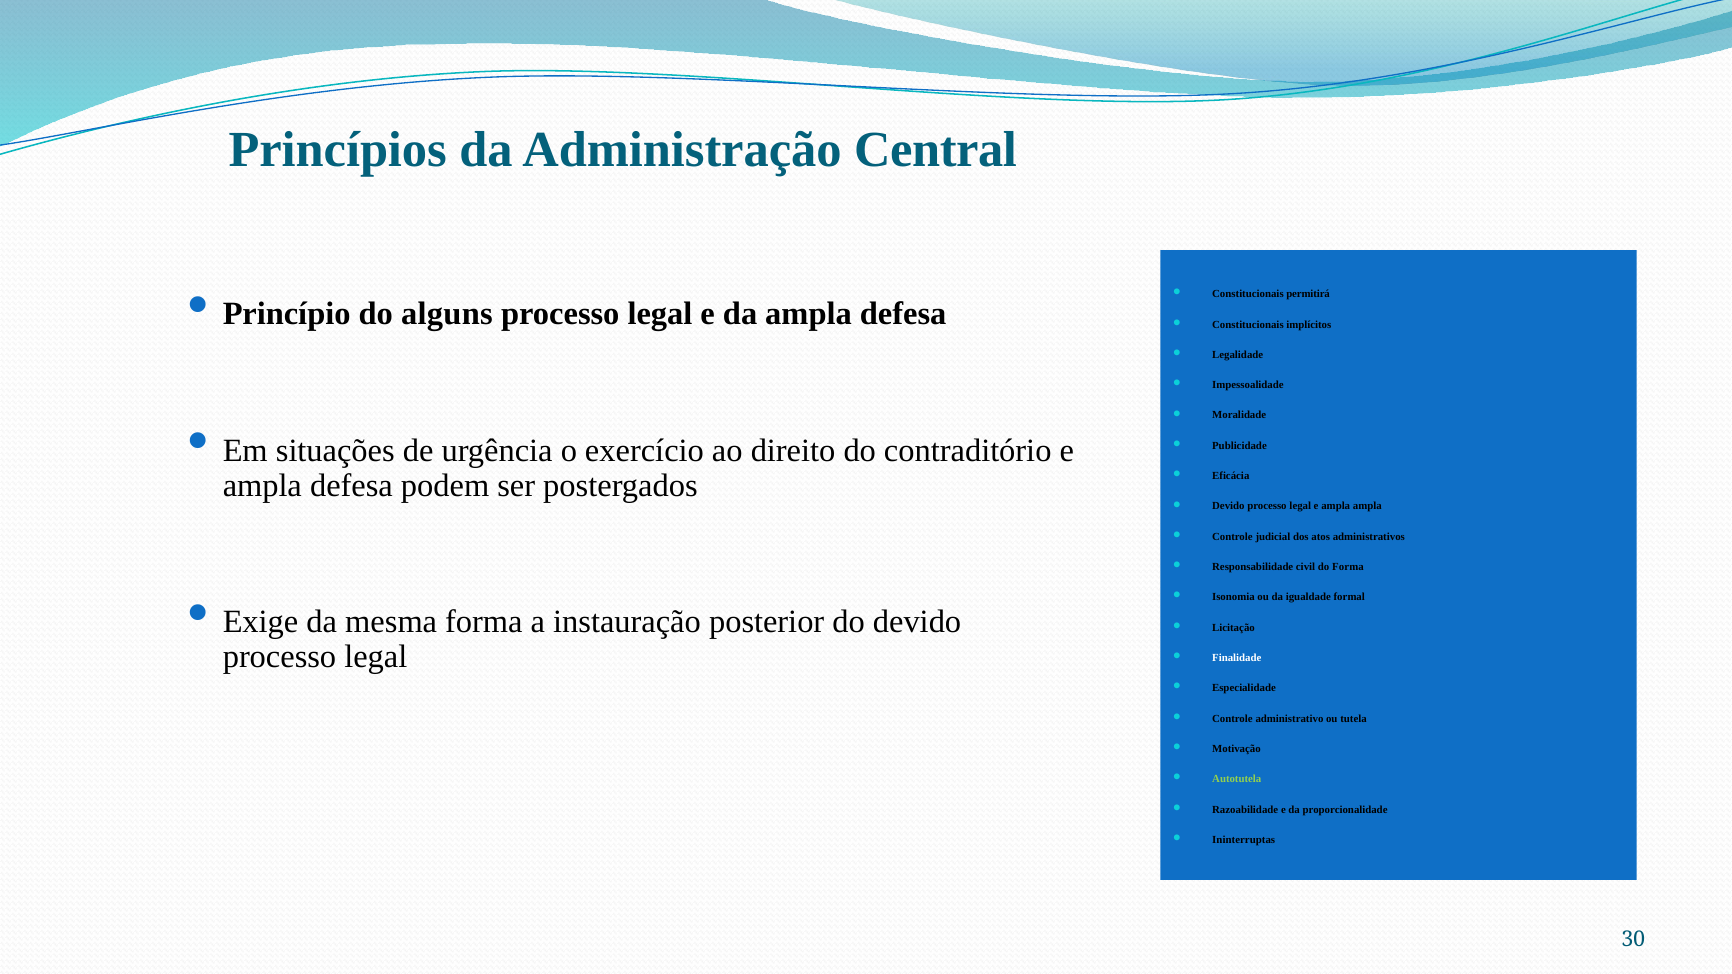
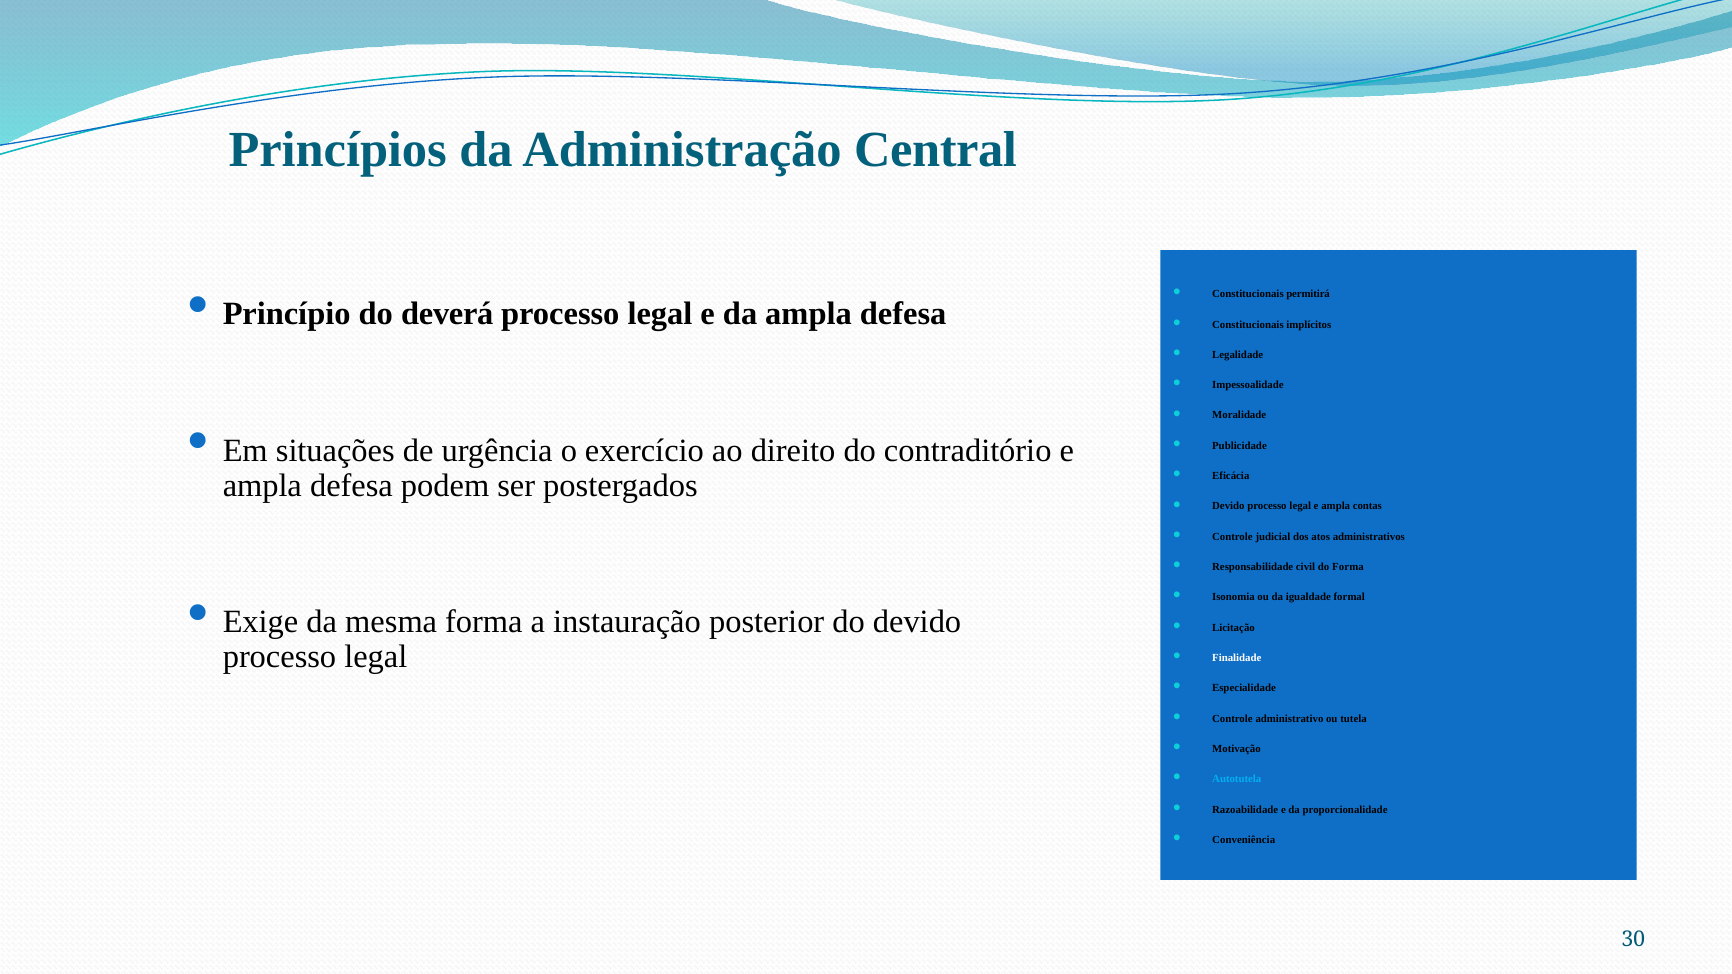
alguns: alguns -> deverá
ampla ampla: ampla -> contas
Autotutela colour: light green -> light blue
Ininterruptas: Ininterruptas -> Conveniência
